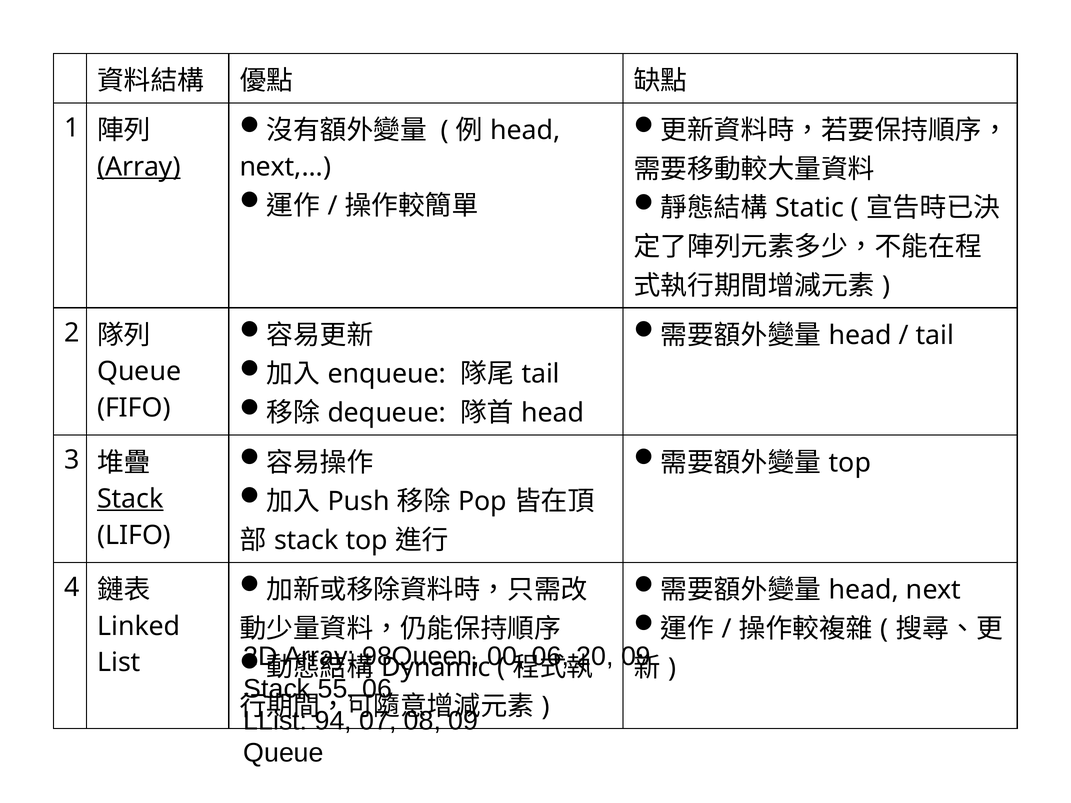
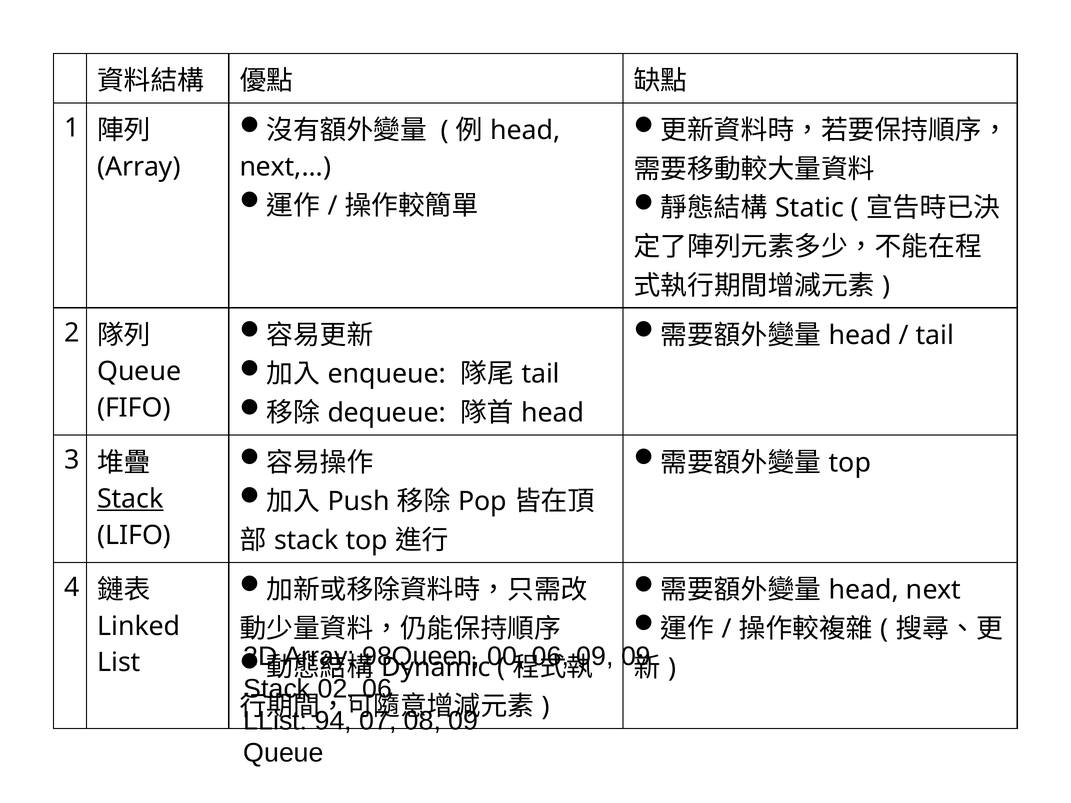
Array at (139, 167) underline: present -> none
20 at (595, 657): 20 -> 09
55: 55 -> 02
